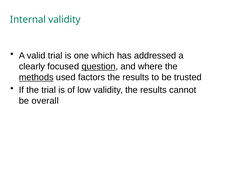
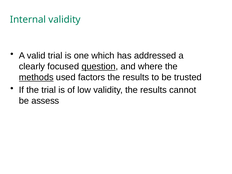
overall: overall -> assess
